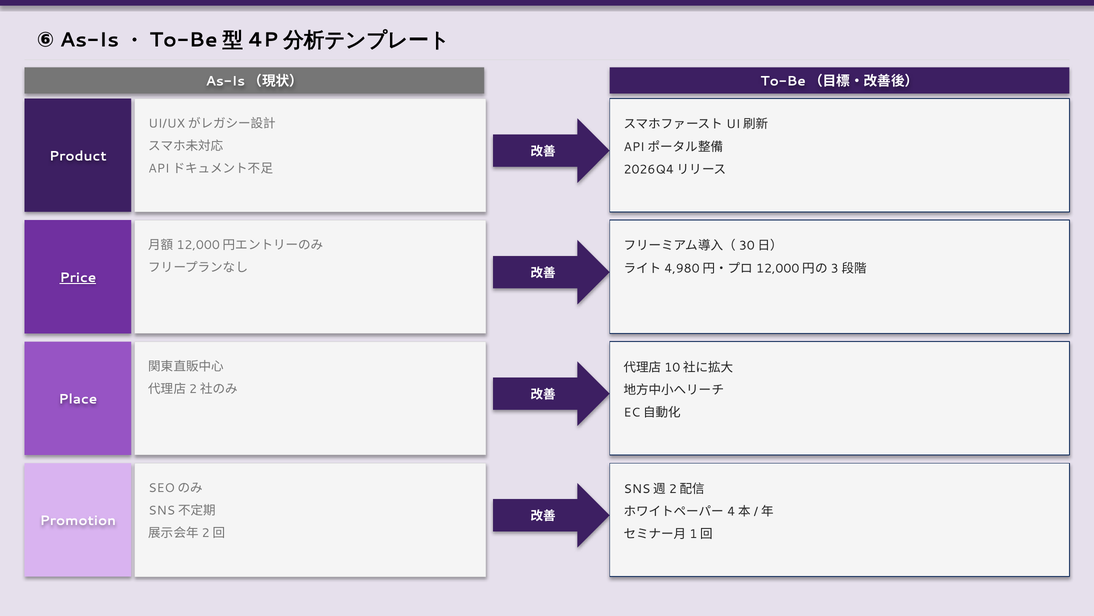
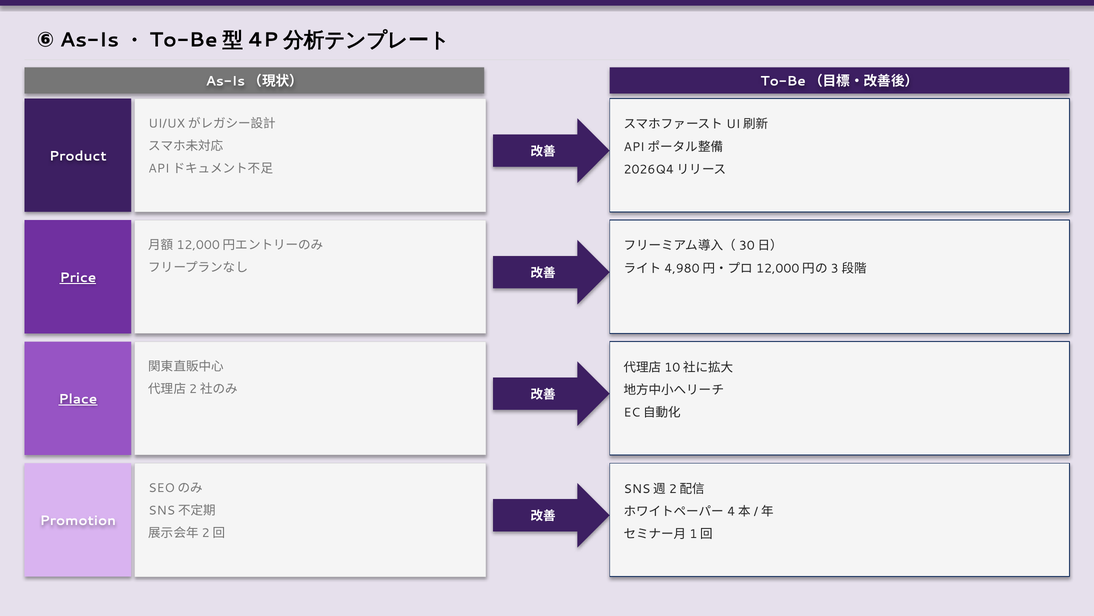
Place underline: none -> present
